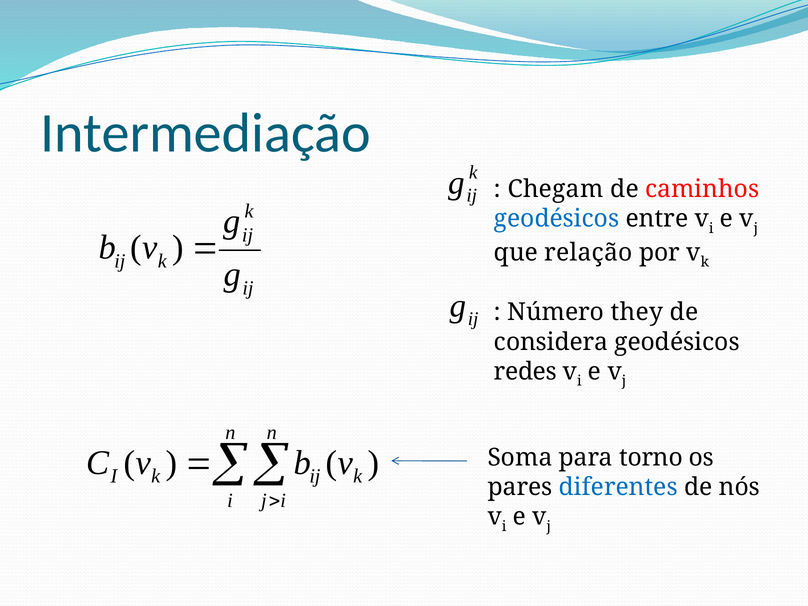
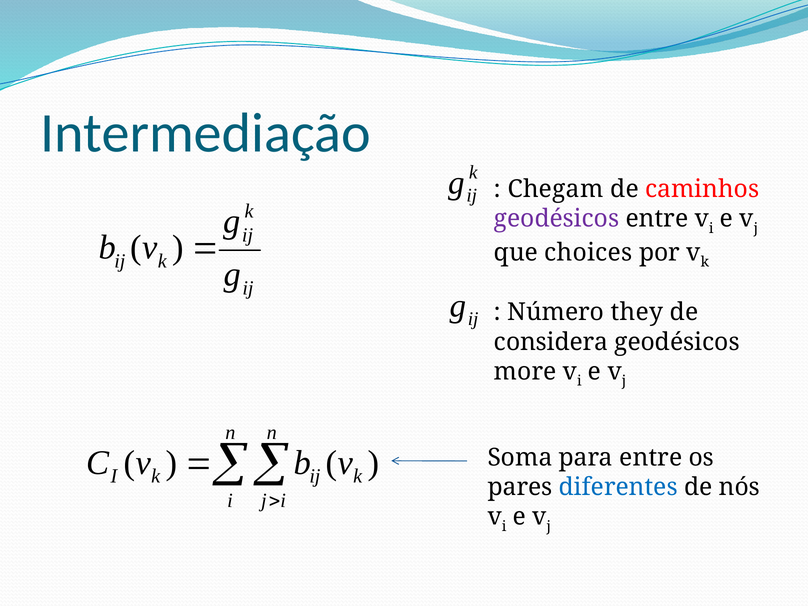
geodésicos at (557, 219) colour: blue -> purple
relação: relação -> choices
redes: redes -> more
para torno: torno -> entre
